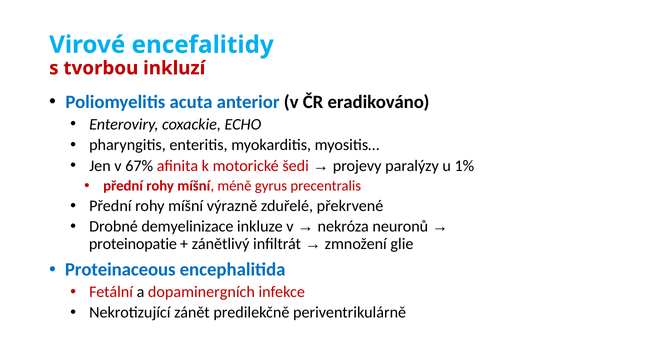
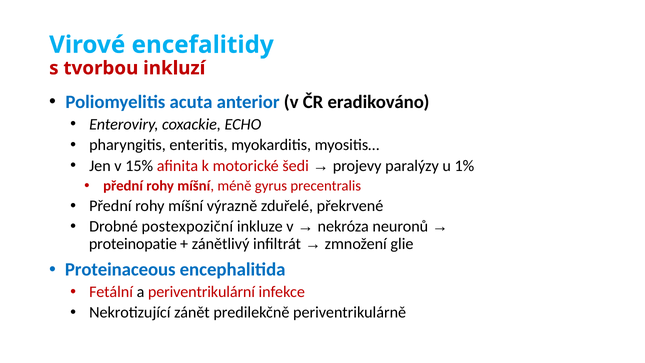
67%: 67% -> 15%
demyelinizace: demyelinizace -> postexpoziční
dopaminergních: dopaminergních -> periventrikulární
